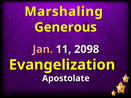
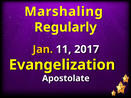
Generous: Generous -> Regularly
Jan colour: pink -> yellow
2098: 2098 -> 2017
